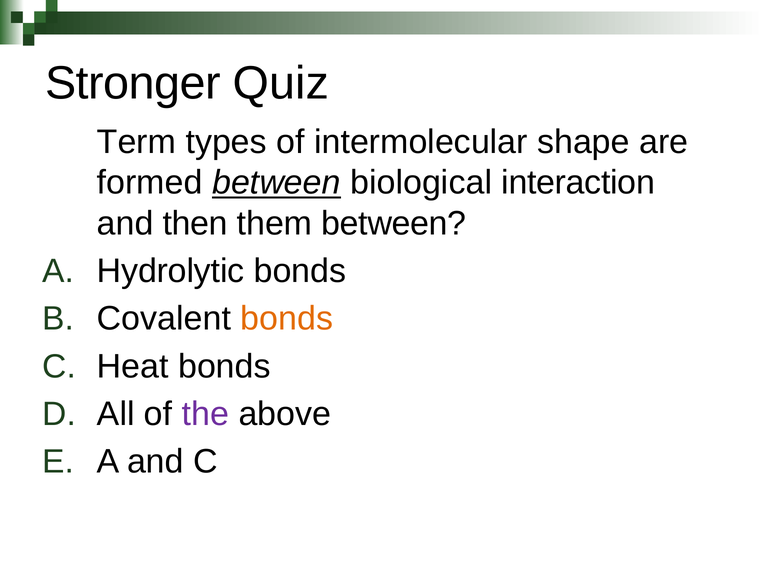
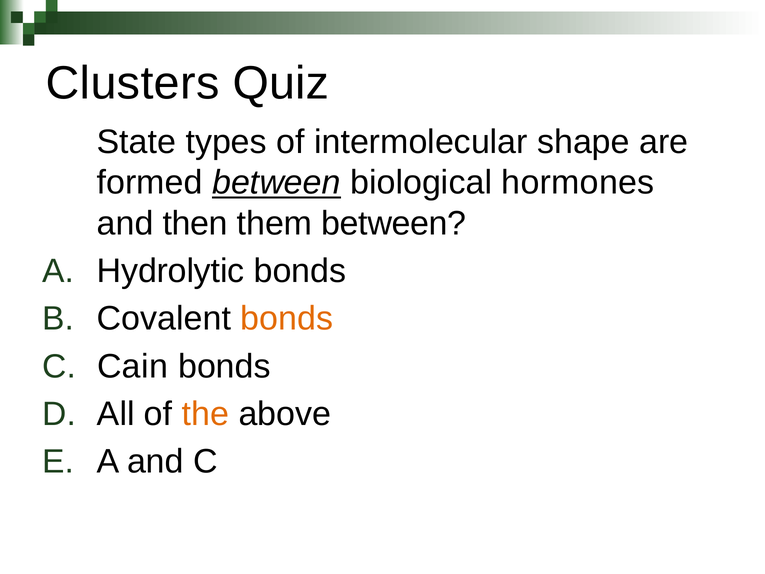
Stronger: Stronger -> Clusters
Term: Term -> State
interaction: interaction -> hormones
Heat: Heat -> Cain
the colour: purple -> orange
